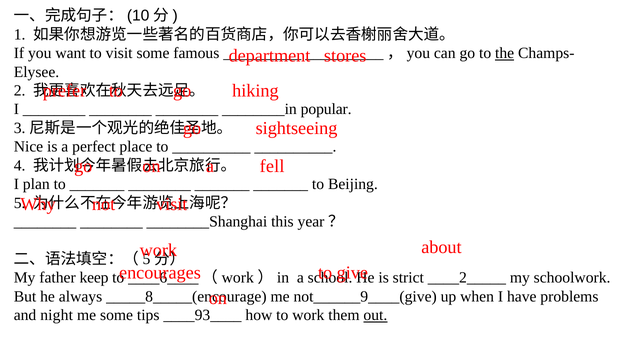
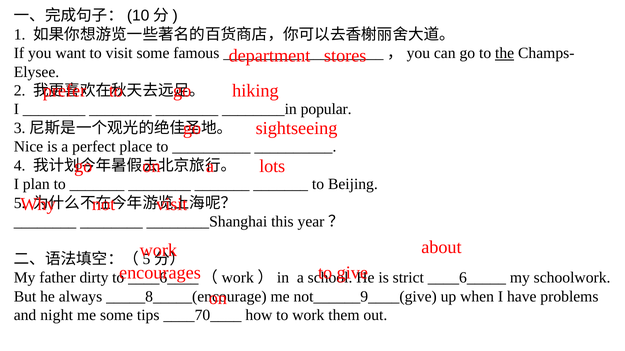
fell: fell -> lots
keep: keep -> dirty
____2_____: ____2_____ -> ____6_____
____93____: ____93____ -> ____70____
out underline: present -> none
